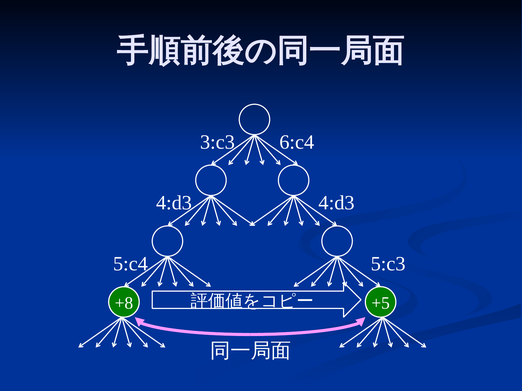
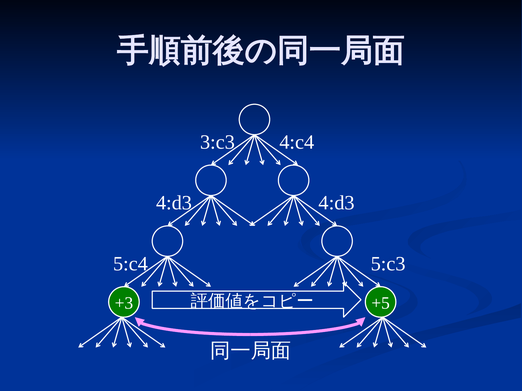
6:c4: 6:c4 -> 4:c4
+8: +8 -> +3
